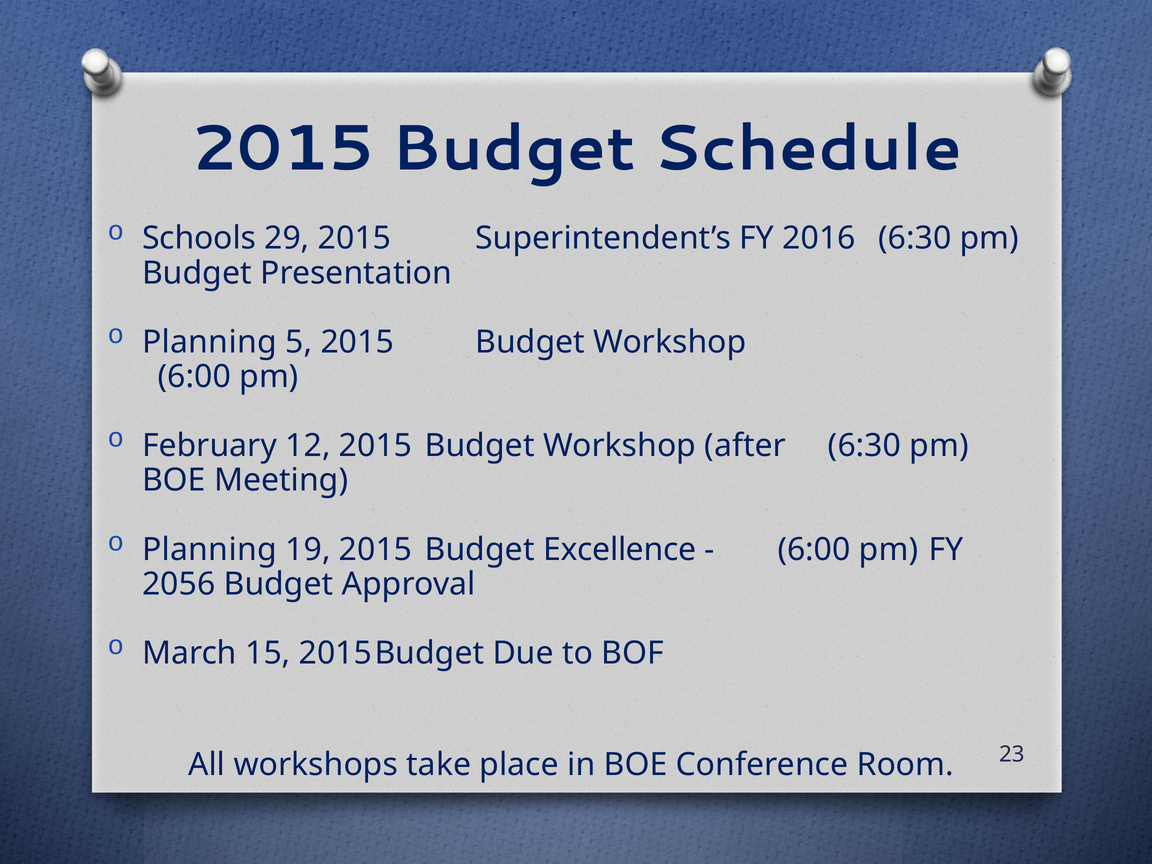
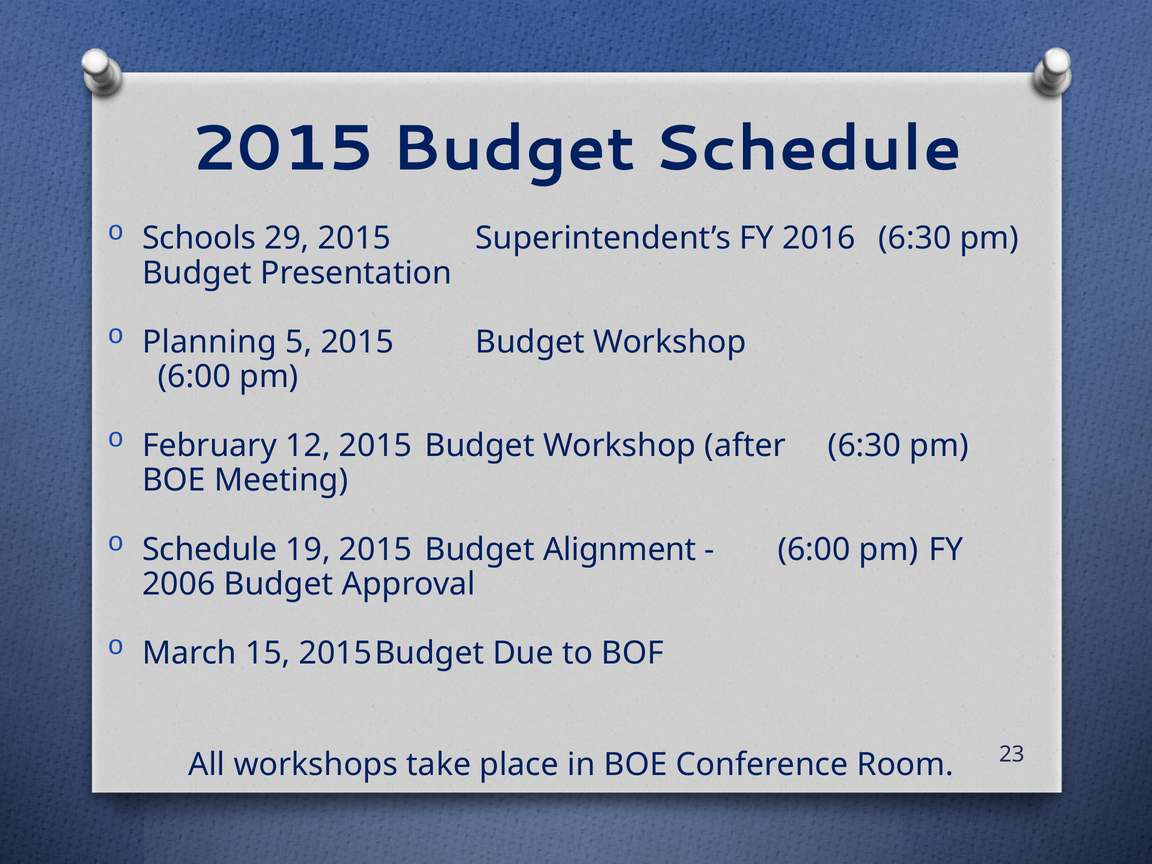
Planning at (209, 549): Planning -> Schedule
Excellence: Excellence -> Alignment
2056: 2056 -> 2006
